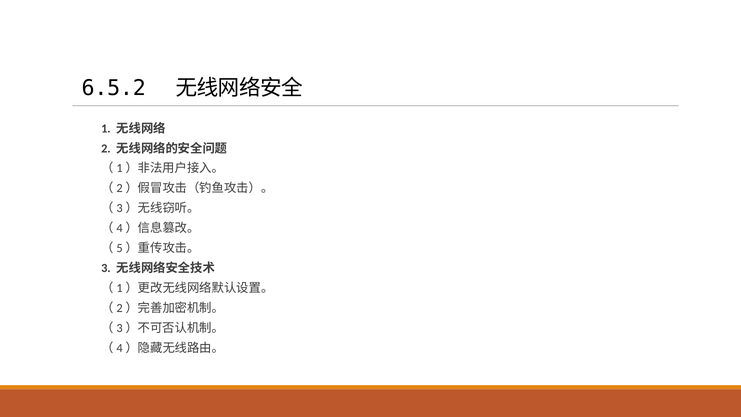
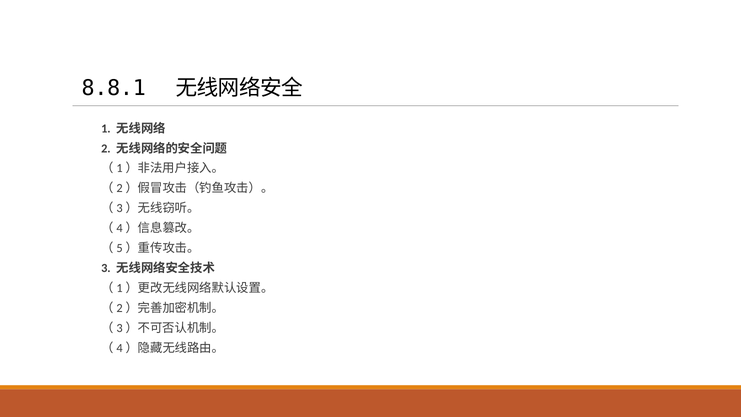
6.5.2: 6.5.2 -> 8.8.1
